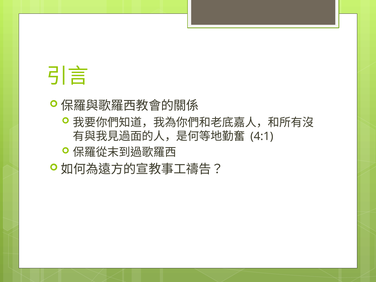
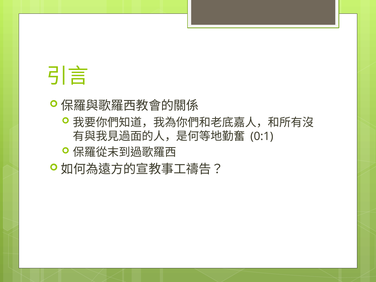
4:1: 4:1 -> 0:1
